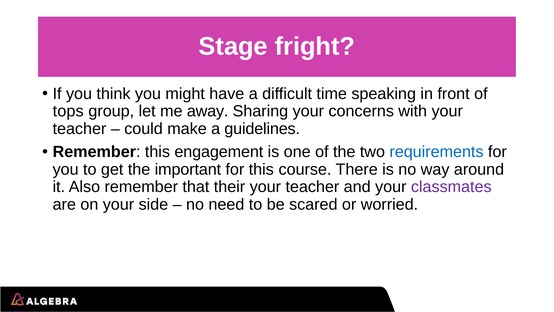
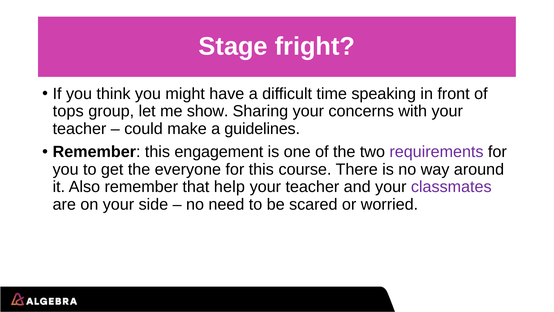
away: away -> show
requirements colour: blue -> purple
important: important -> everyone
their: their -> help
